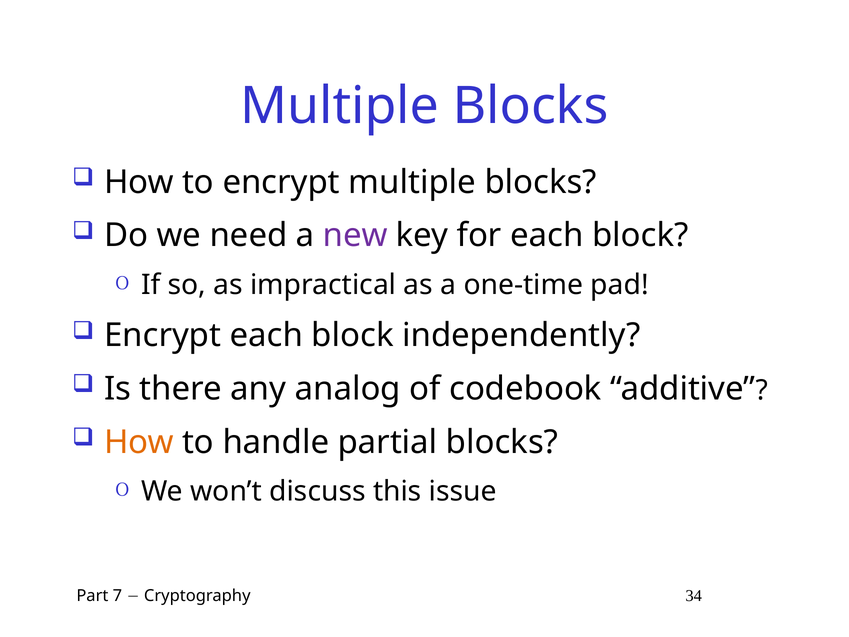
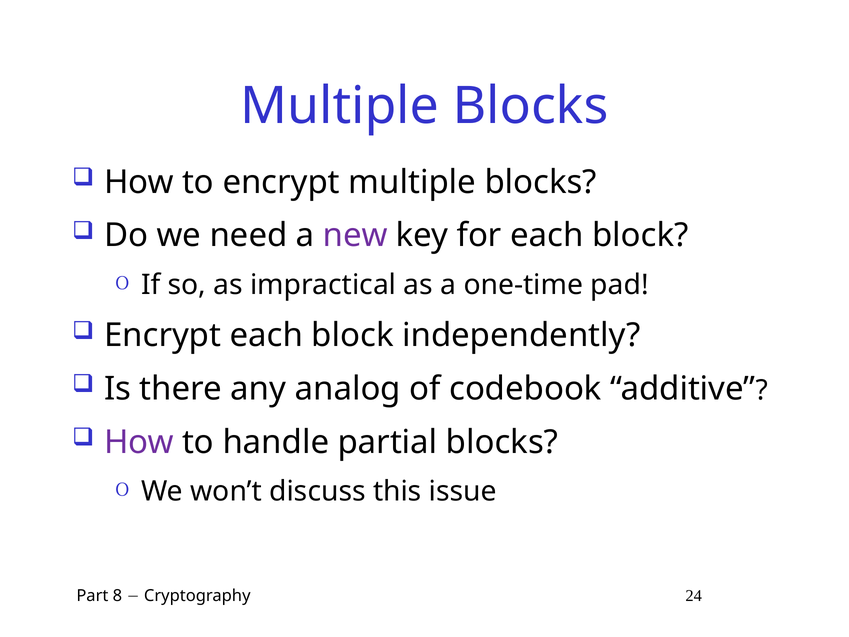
How at (139, 442) colour: orange -> purple
7: 7 -> 8
34: 34 -> 24
